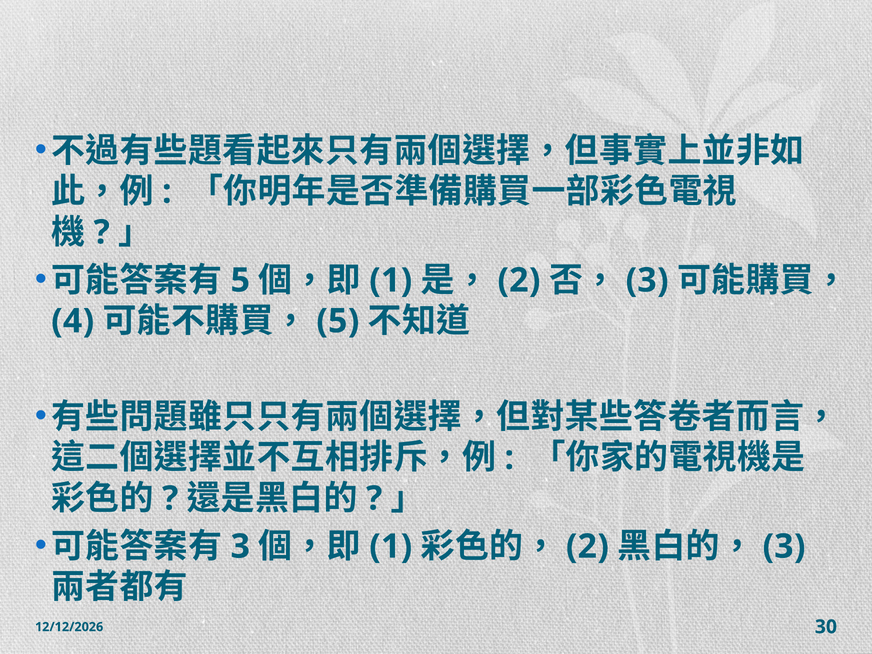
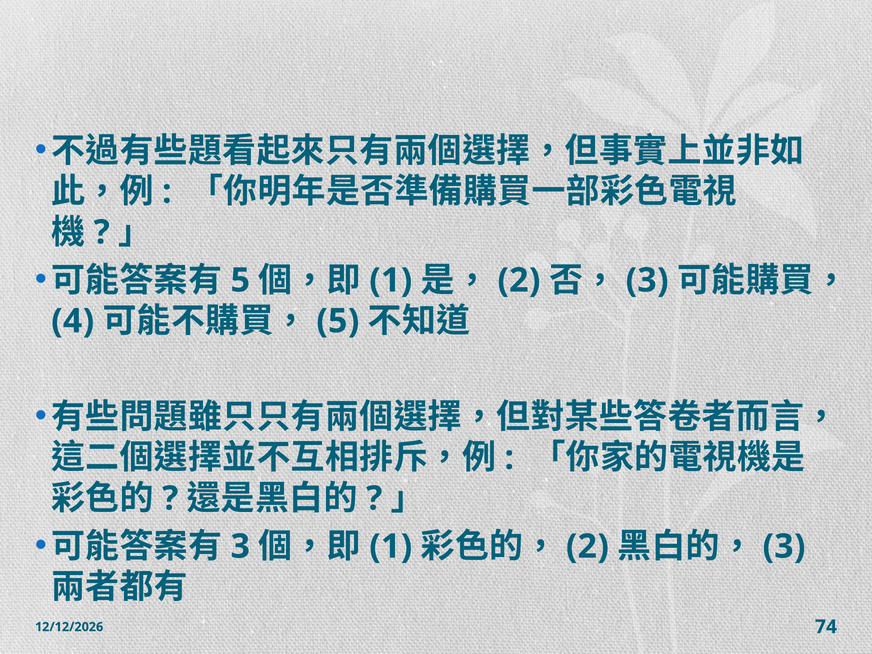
30: 30 -> 74
